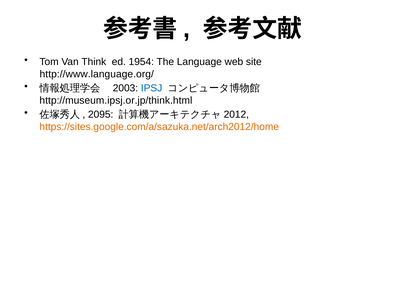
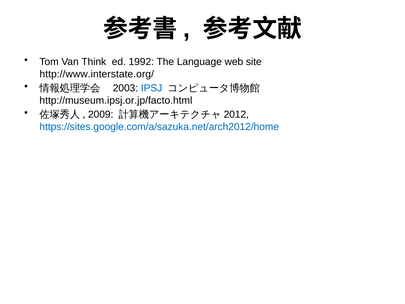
1954: 1954 -> 1992
http://www.language.org/: http://www.language.org/ -> http://www.interstate.org/
http://museum.ipsj.or.jp/think.html: http://museum.ipsj.or.jp/think.html -> http://museum.ipsj.or.jp/facto.html
2095: 2095 -> 2009
https://sites.google.com/a/sazuka.net/arch2012/home colour: orange -> blue
